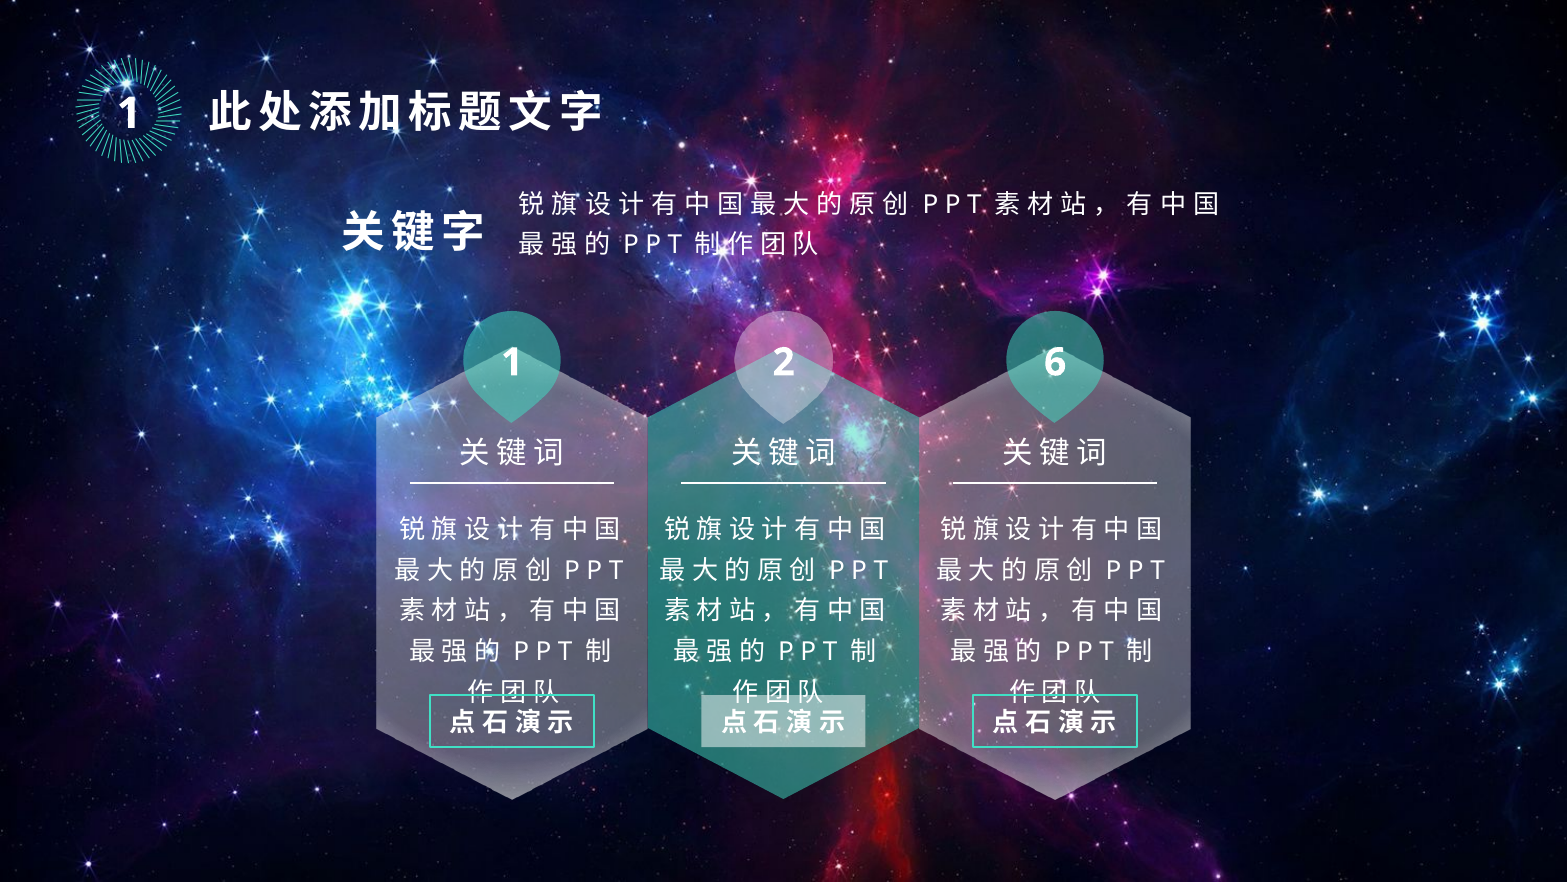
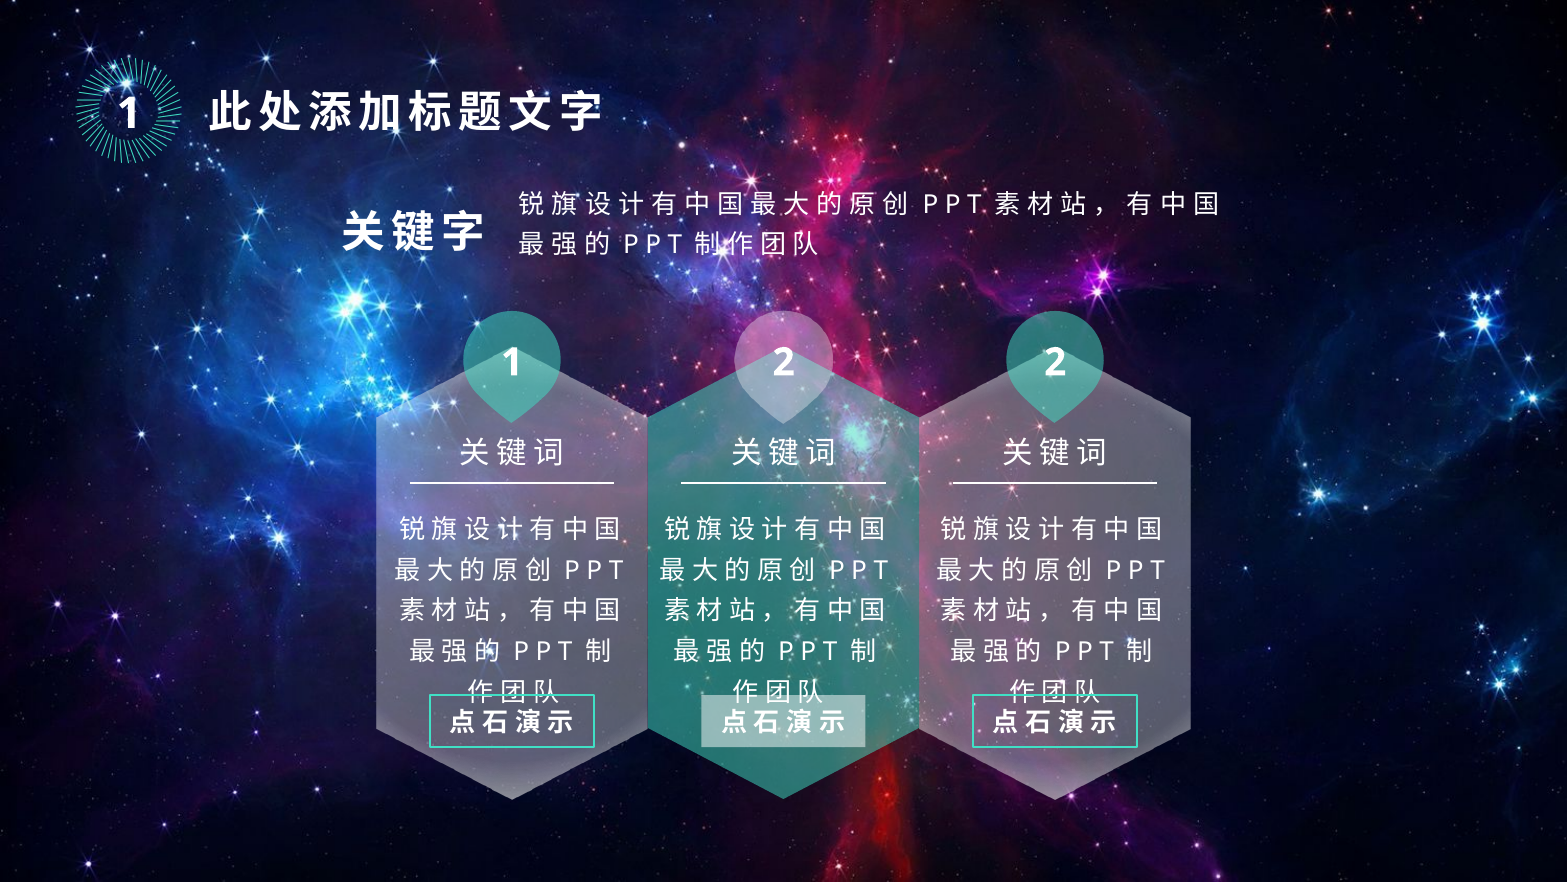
2 6: 6 -> 2
